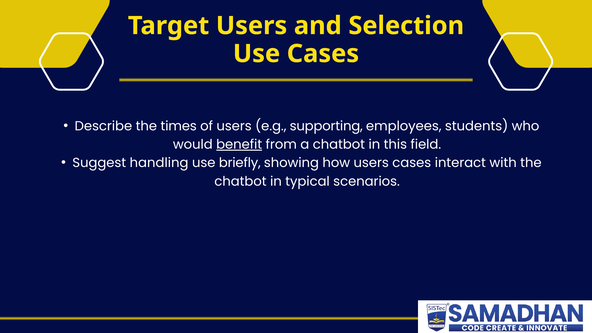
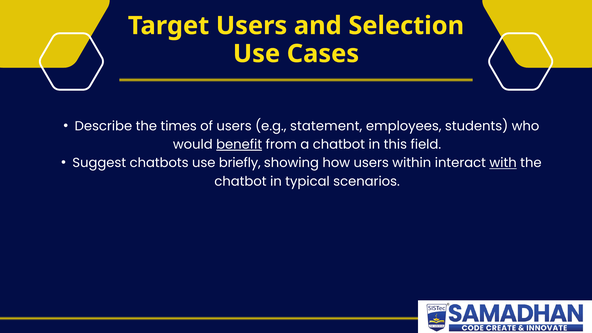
supporting: supporting -> statement
handling: handling -> chatbots
users cases: cases -> within
with underline: none -> present
